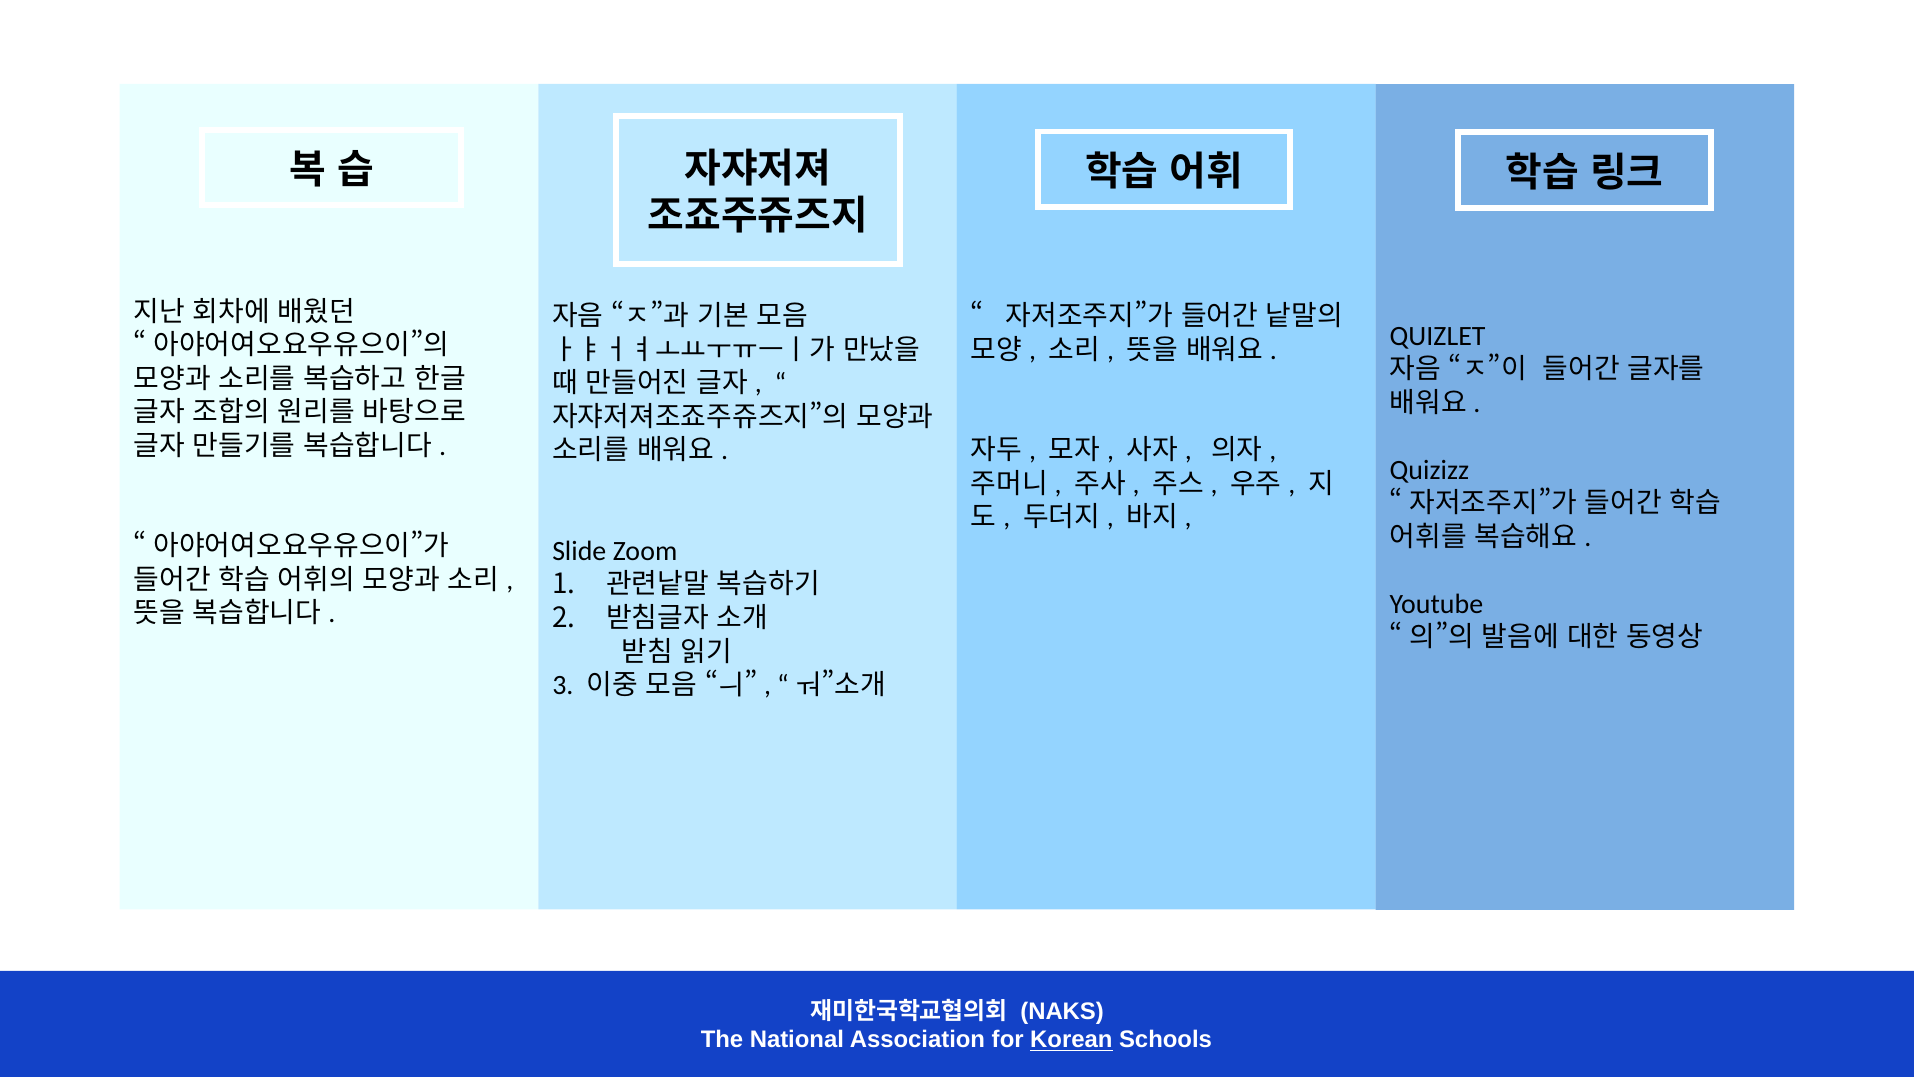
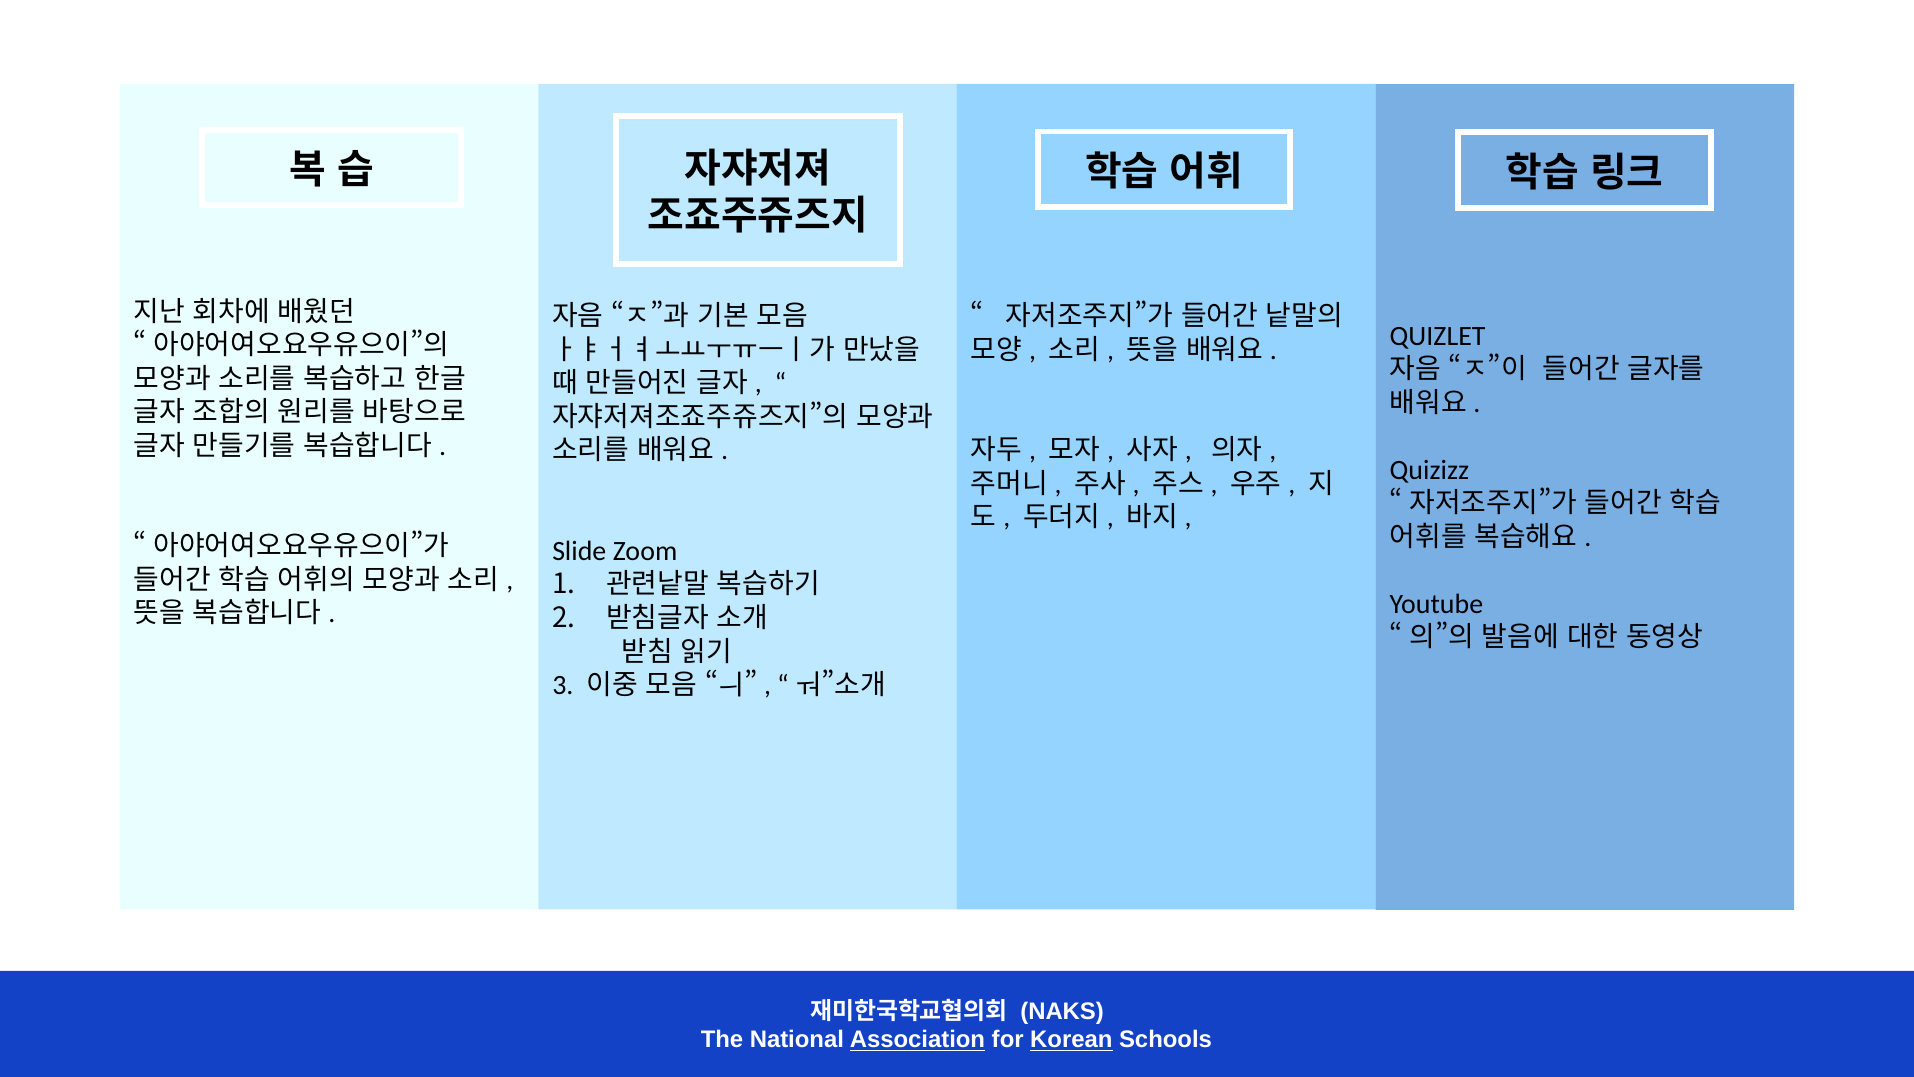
Association underline: none -> present
